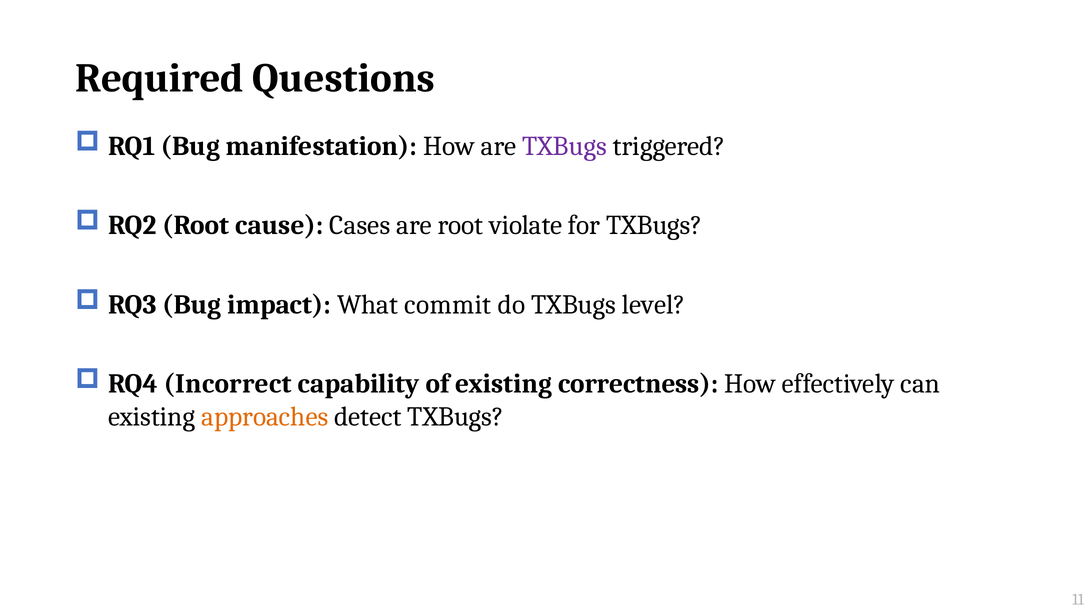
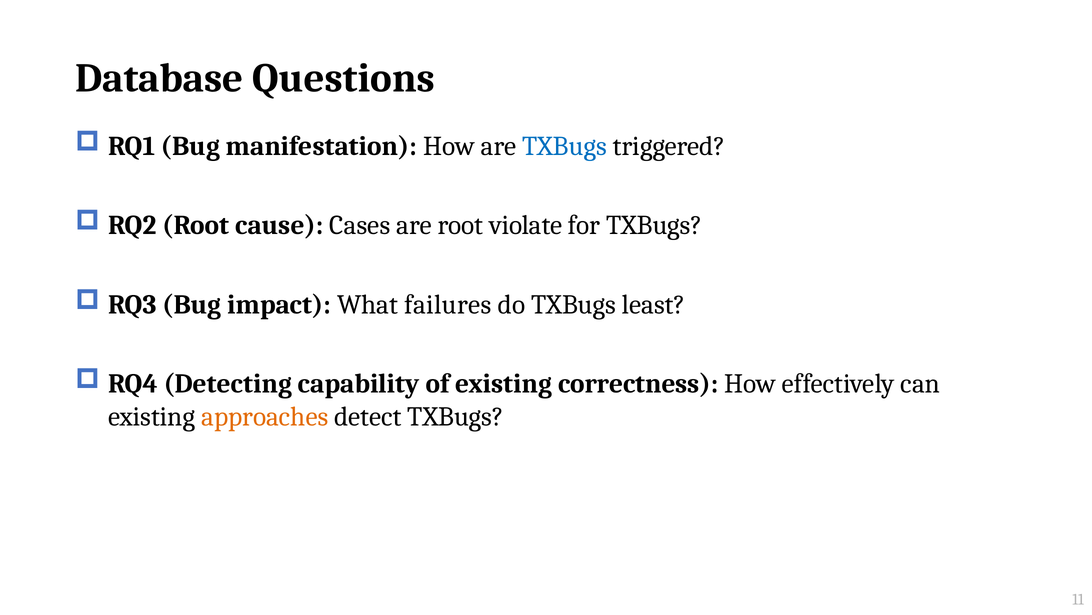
Required: Required -> Database
TXBugs at (564, 146) colour: purple -> blue
commit: commit -> failures
level: level -> least
Incorrect: Incorrect -> Detecting
